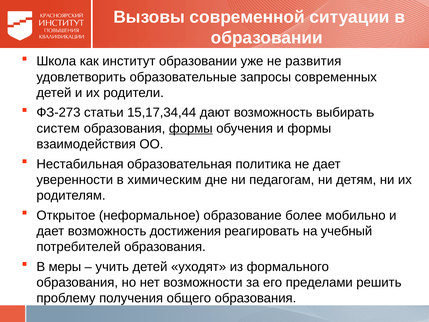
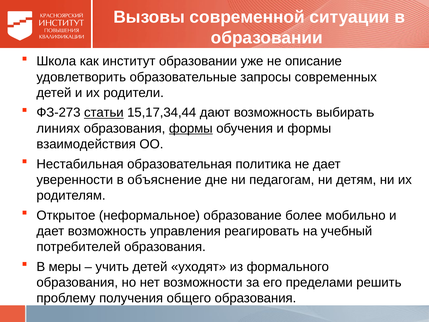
развития: развития -> описание
статьи underline: none -> present
систем: систем -> линиях
химическим: химическим -> объяснение
достижения: достижения -> управления
